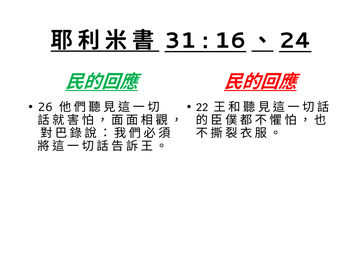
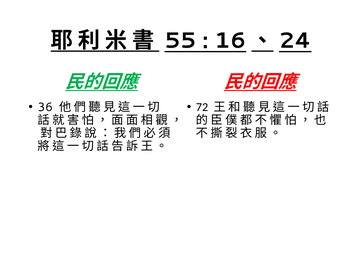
31: 31 -> 55
26: 26 -> 36
22: 22 -> 72
